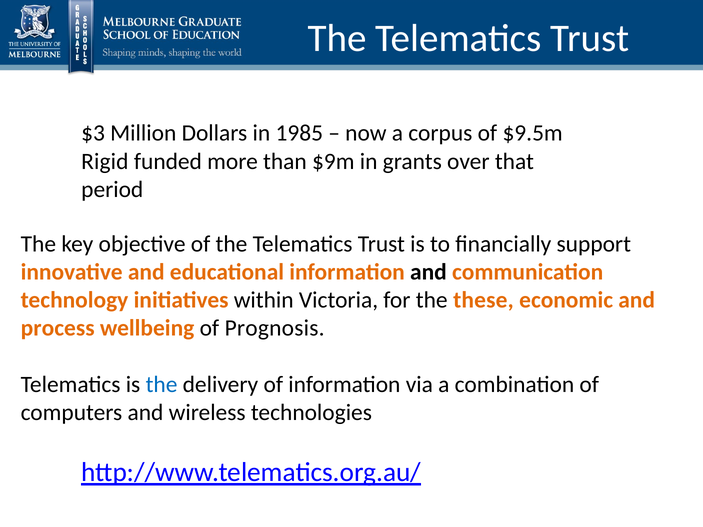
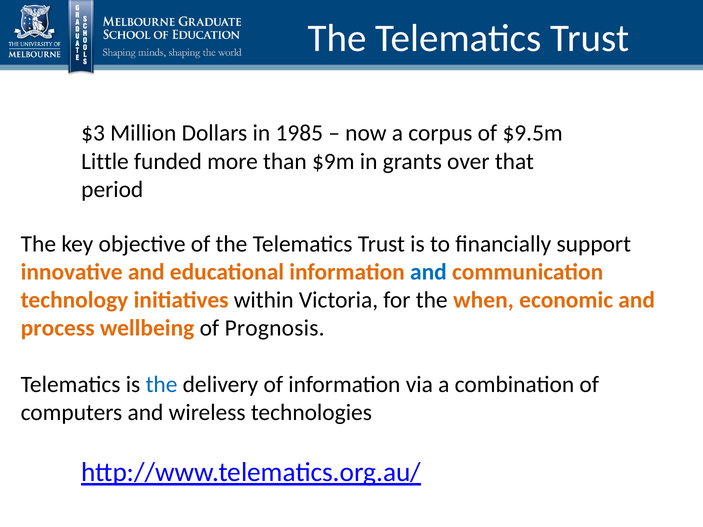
Rigid: Rigid -> Little
and at (428, 272) colour: black -> blue
these: these -> when
